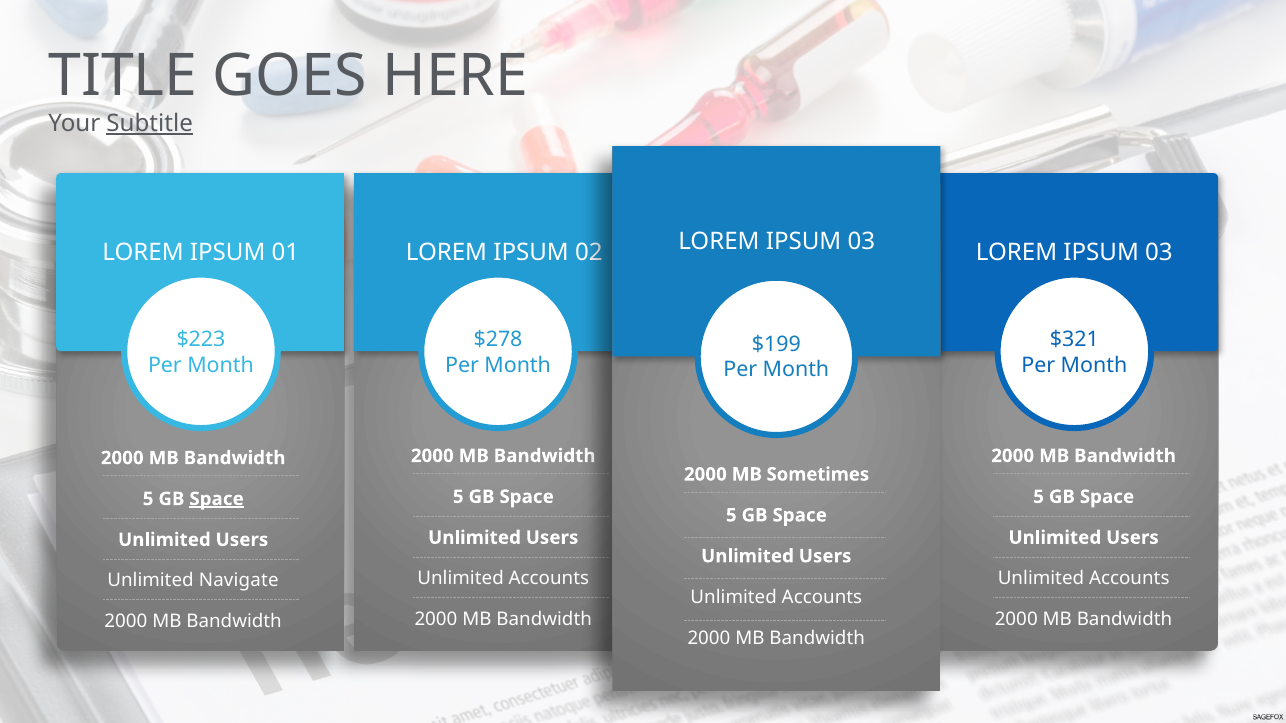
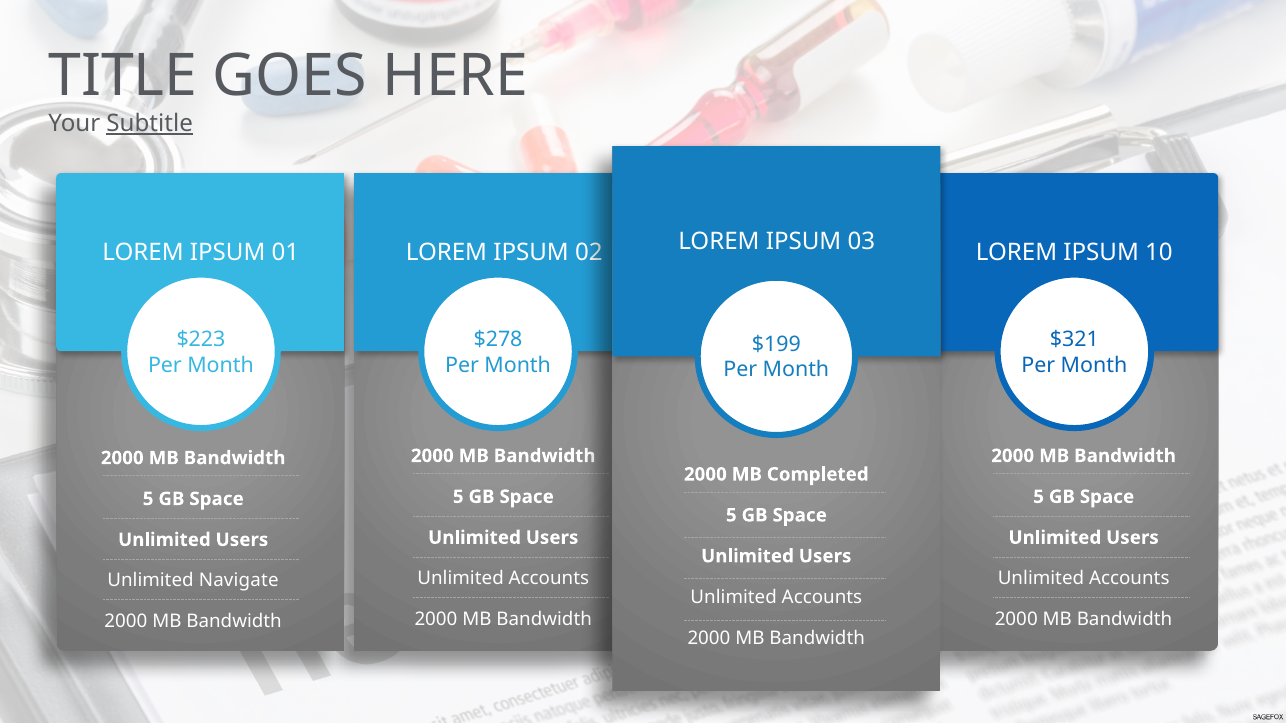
03 at (1159, 253): 03 -> 10
Sometimes: Sometimes -> Completed
Space at (217, 499) underline: present -> none
